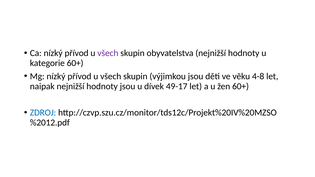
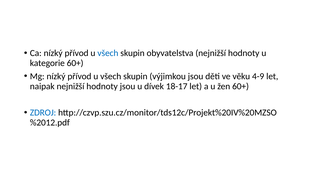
všech at (108, 53) colour: purple -> blue
4-8: 4-8 -> 4-9
49-17: 49-17 -> 18-17
